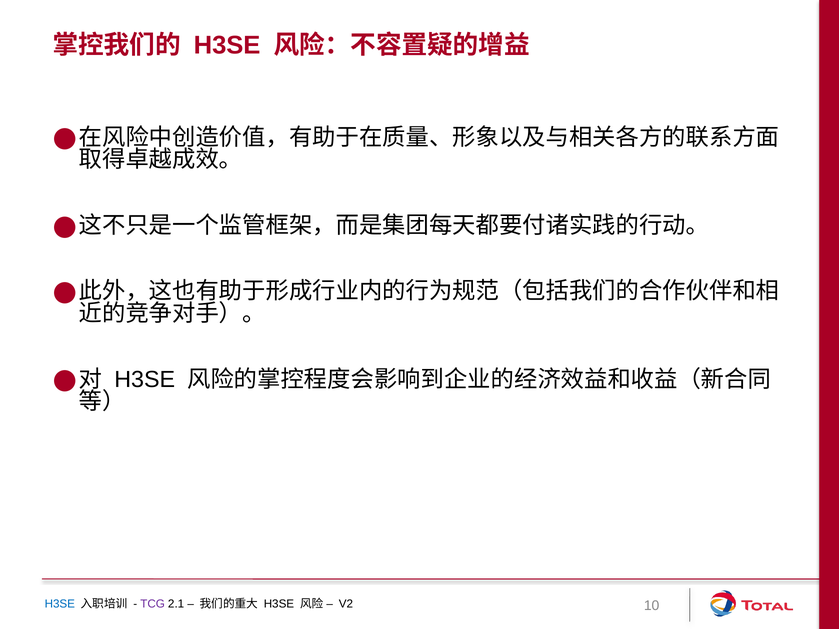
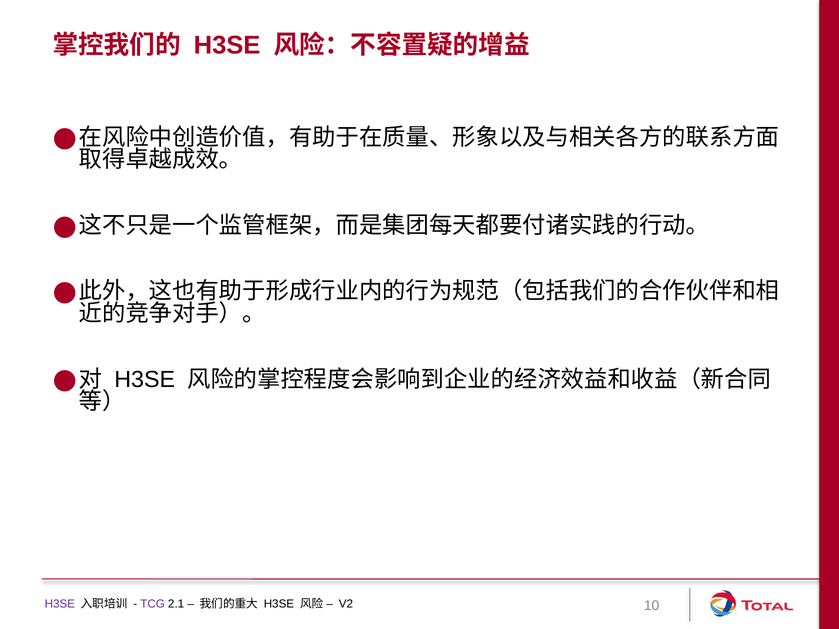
H3SE at (60, 604) colour: blue -> purple
